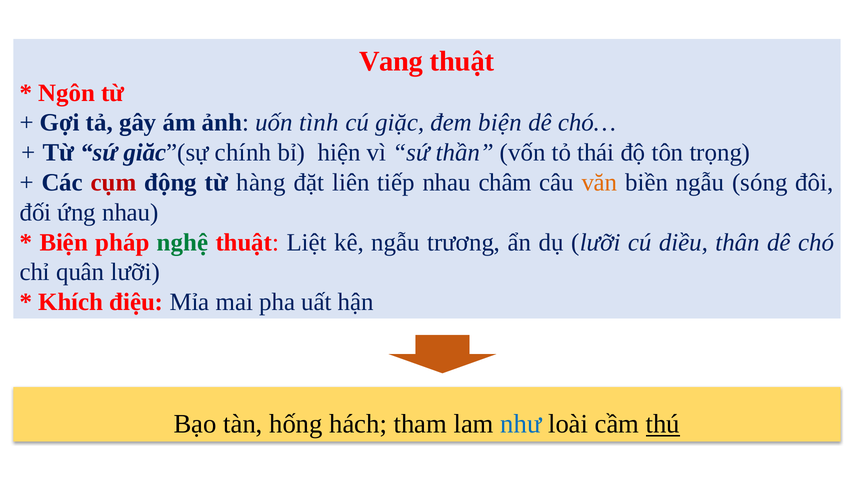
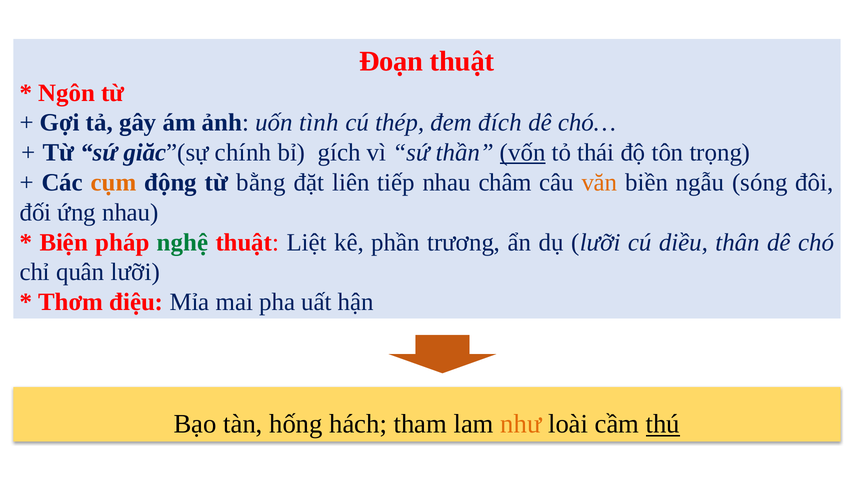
Vang: Vang -> Đoạn
giặc: giặc -> thép
đem biện: biện -> đích
hiện: hiện -> gích
vốn underline: none -> present
cụm colour: red -> orange
hàng: hàng -> bằng
kê ngẫu: ngẫu -> phần
Khích: Khích -> Thơm
như colour: blue -> orange
